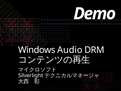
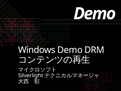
Windows Audio: Audio -> Demo
